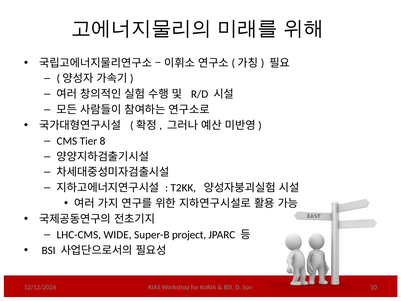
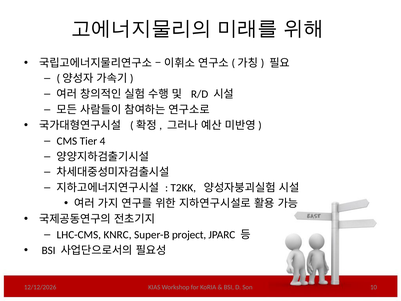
8: 8 -> 4
WIDE: WIDE -> KNRC
